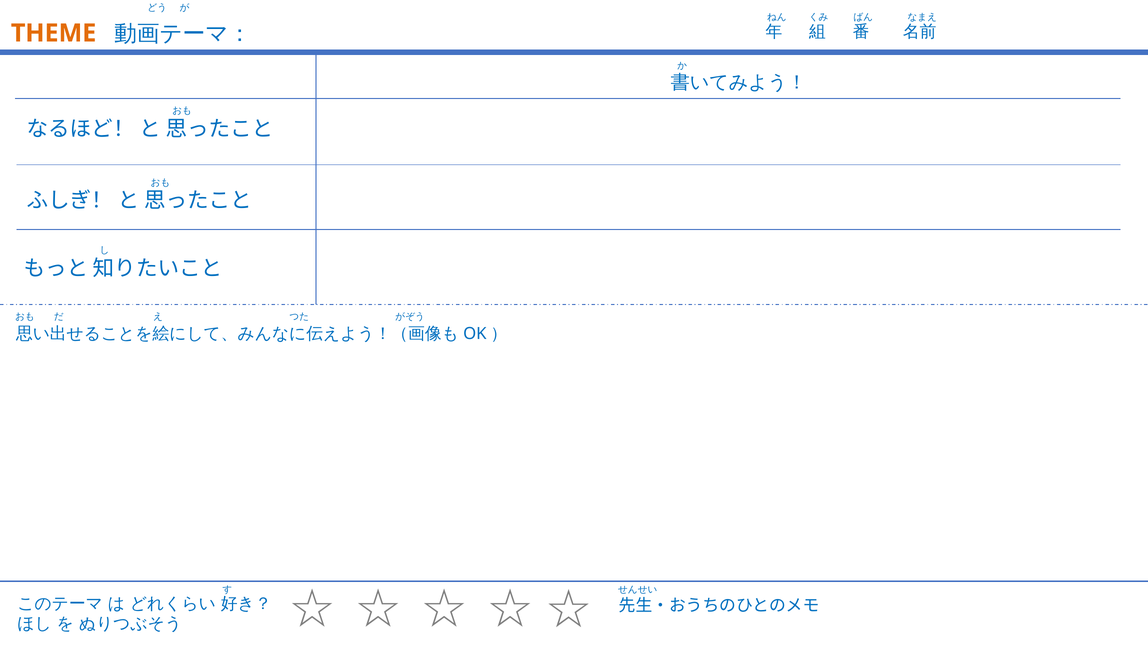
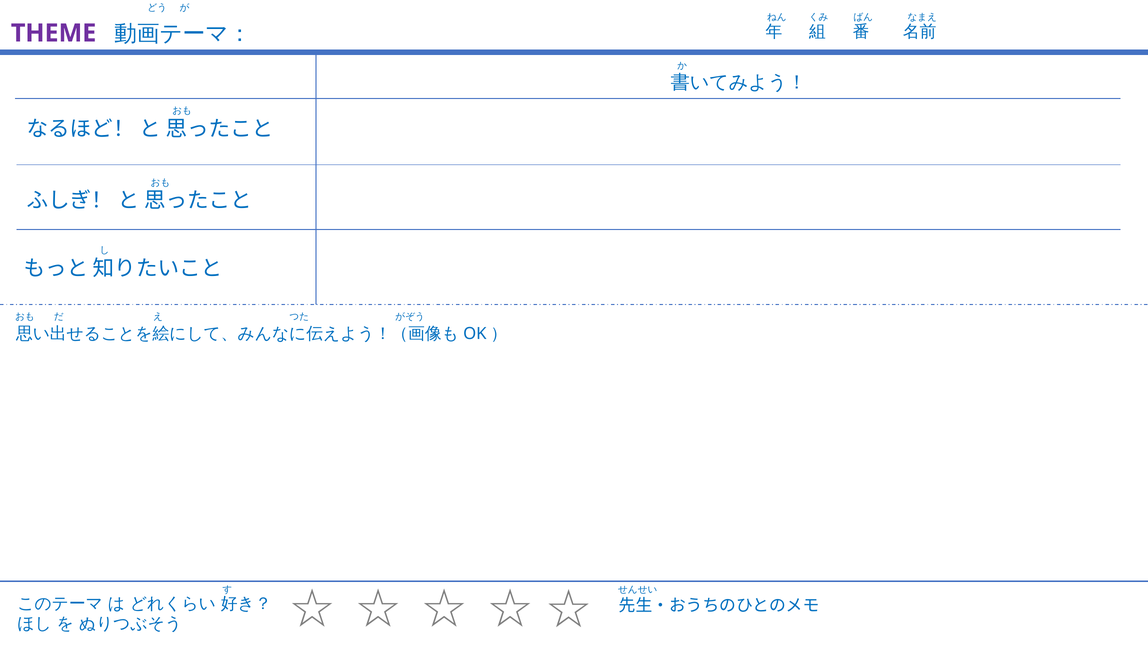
THEME colour: orange -> purple
